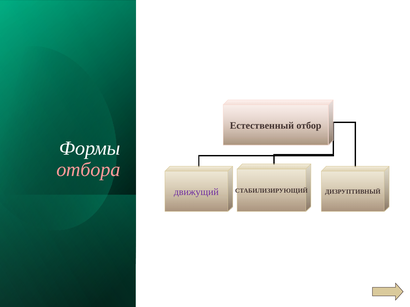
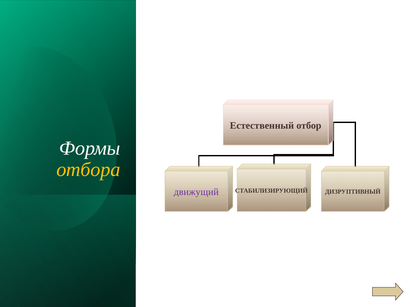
отбора colour: pink -> yellow
